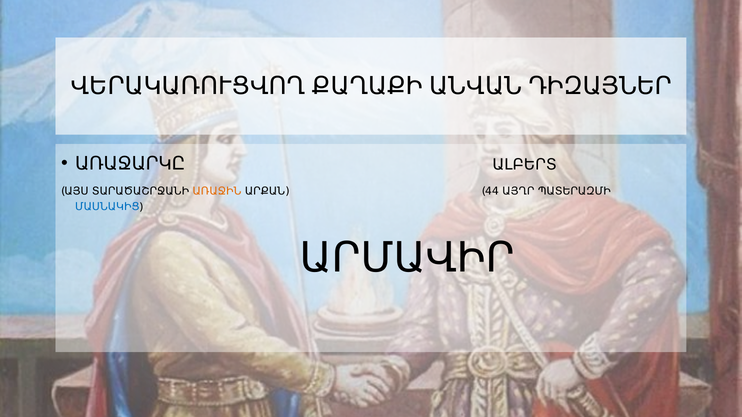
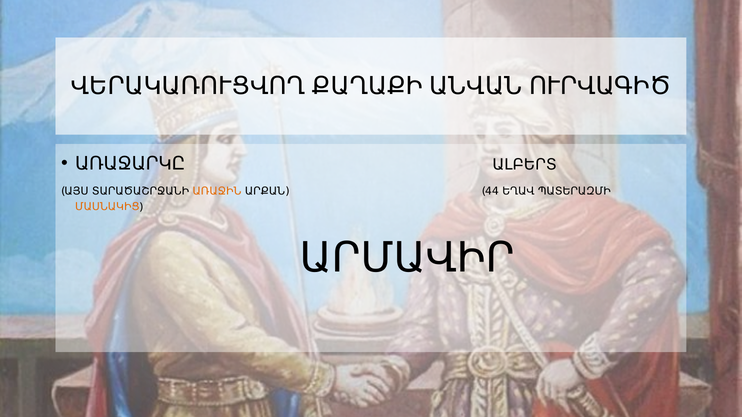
ԴԻԶԱՅՆԵՐ: ԴԻԶԱՅՆԵՐ -> ՈՒՐՎԱԳԻԾ
ԱՅՂՐ: ԱՅՂՐ -> ԵՂԱՎ
ՄԱՍՆԱԿԻՑ colour: blue -> orange
